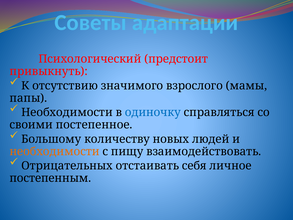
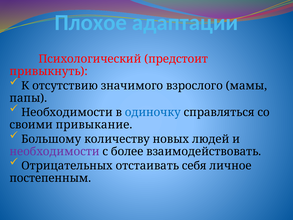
Советы: Советы -> Плохое
постепенное: постепенное -> привыкание
необходимости at (55, 151) colour: orange -> purple
пищу: пищу -> более
